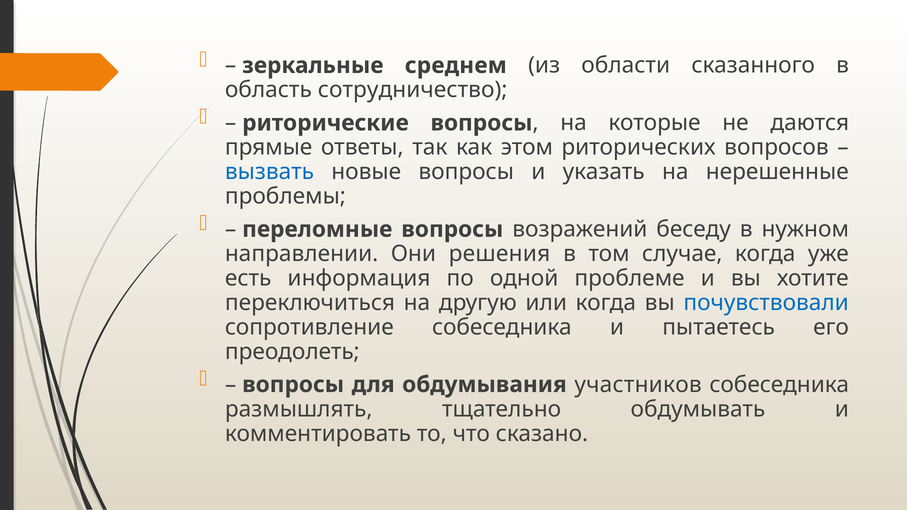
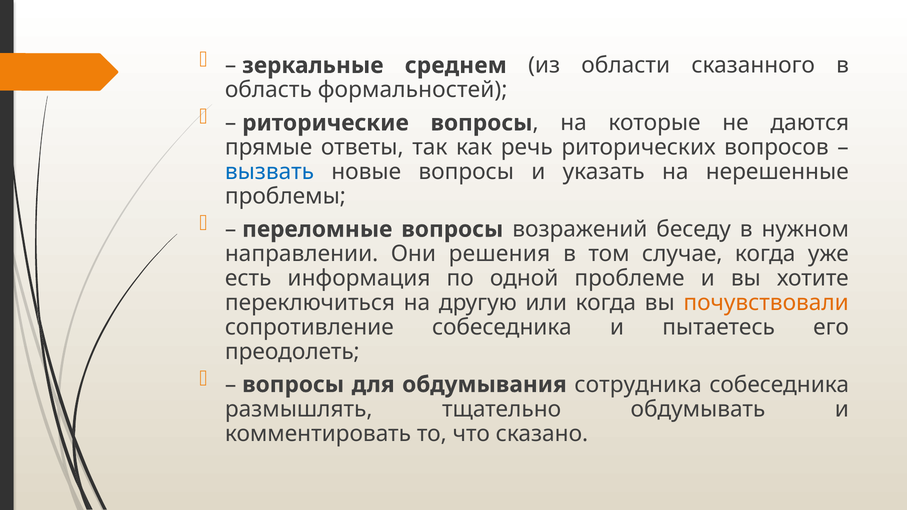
сотрудничество: сотрудничество -> формальностей
этом: этом -> речь
почувствовали colour: blue -> orange
участников: участников -> сотрудника
